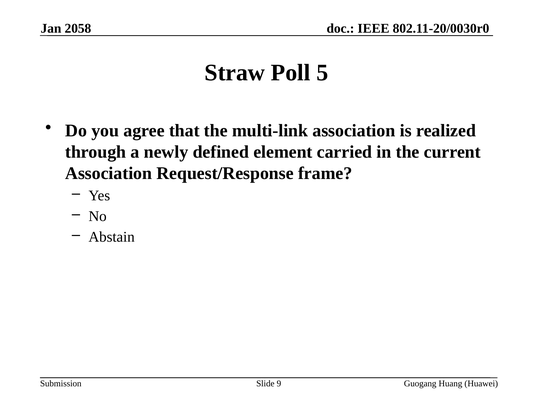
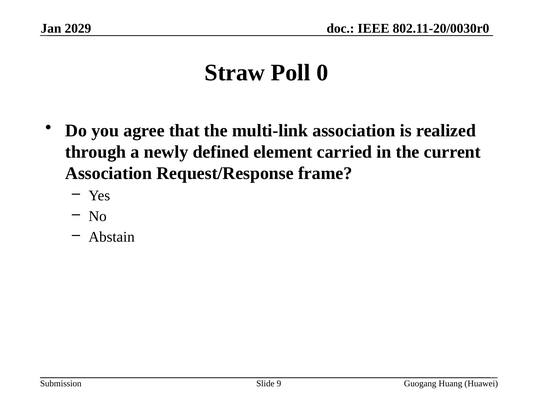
2058: 2058 -> 2029
5: 5 -> 0
